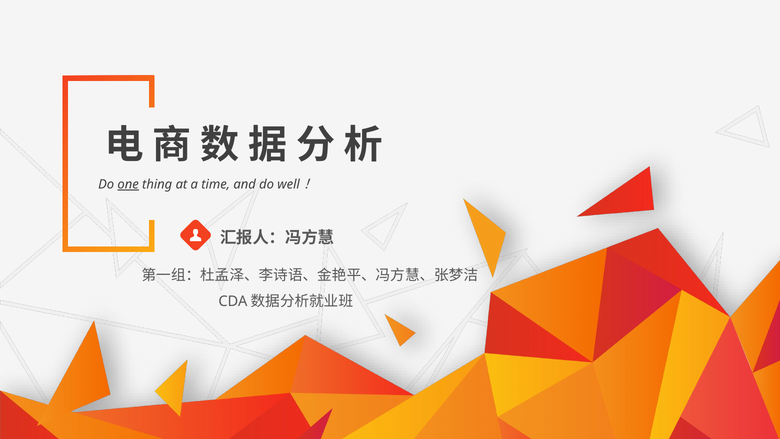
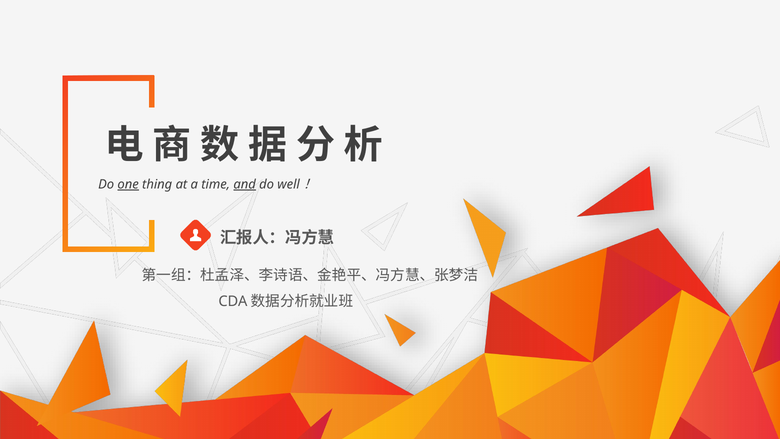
and underline: none -> present
